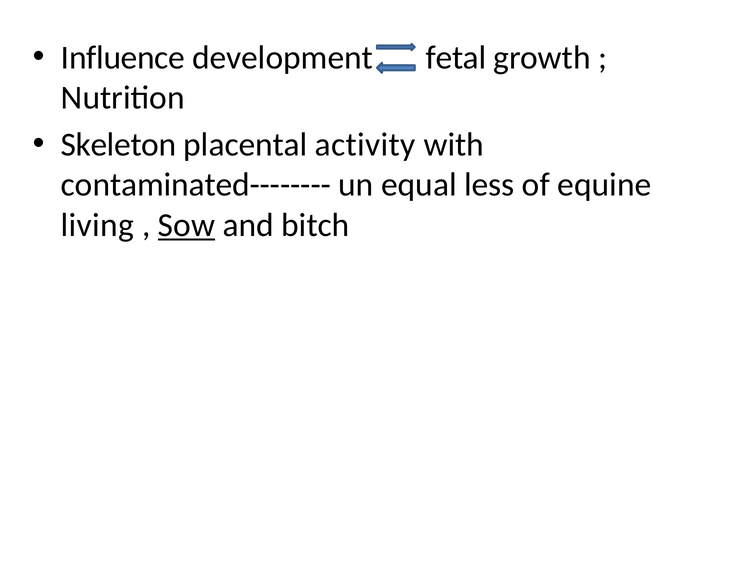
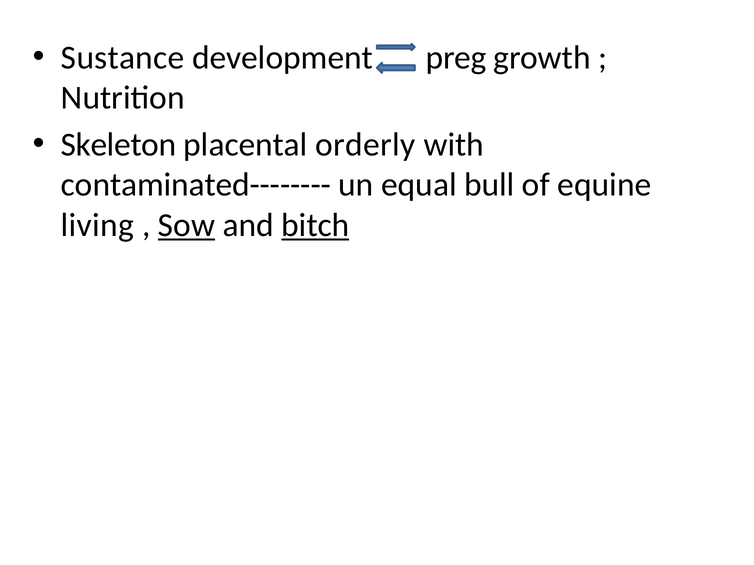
Influence: Influence -> Sustance
fetal: fetal -> preg
activity: activity -> orderly
less: less -> bull
bitch underline: none -> present
